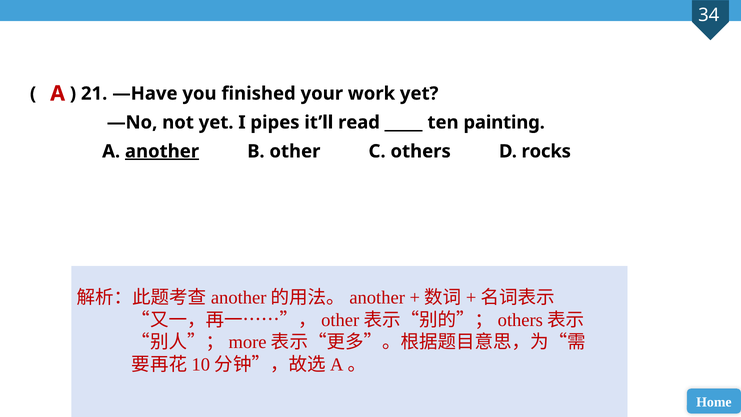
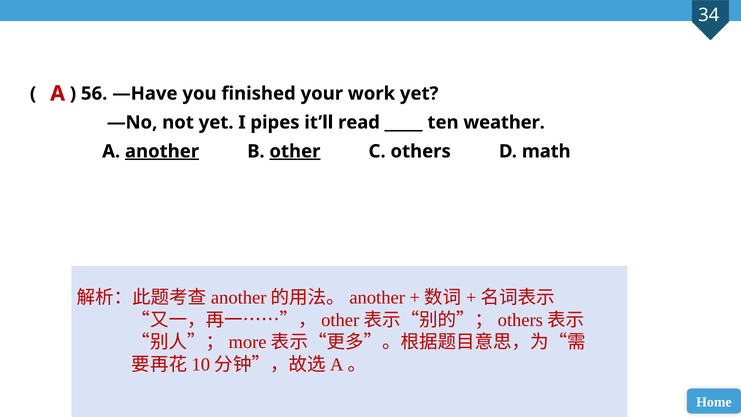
21: 21 -> 56
painting: painting -> weather
other underline: none -> present
rocks: rocks -> math
